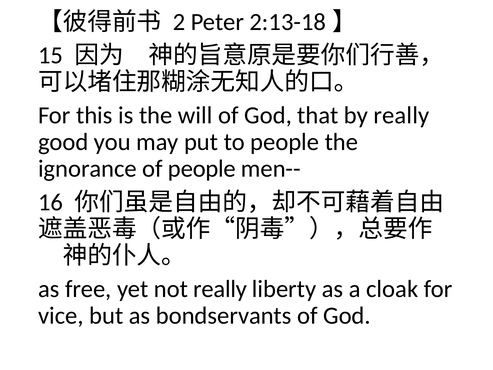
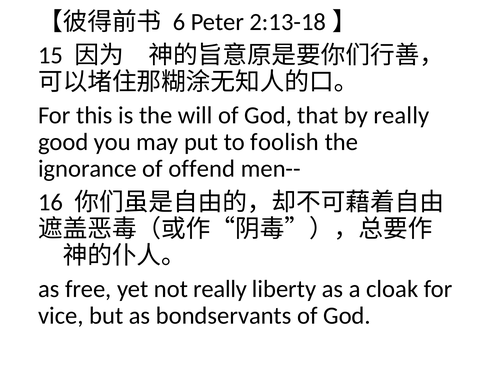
2: 2 -> 6
to people: people -> foolish
of people: people -> offend
